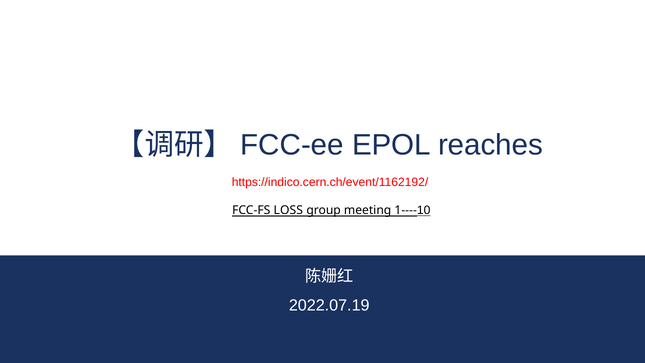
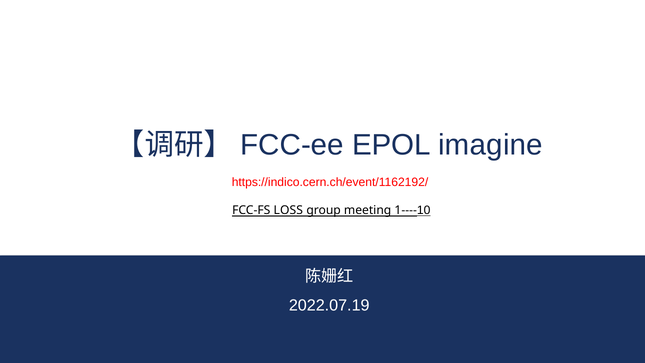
reaches: reaches -> imagine
